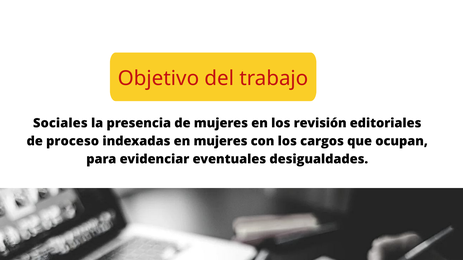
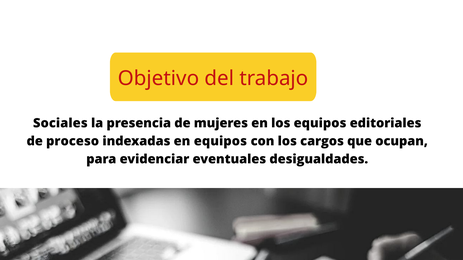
los revisión: revisión -> equipos
en mujeres: mujeres -> equipos
